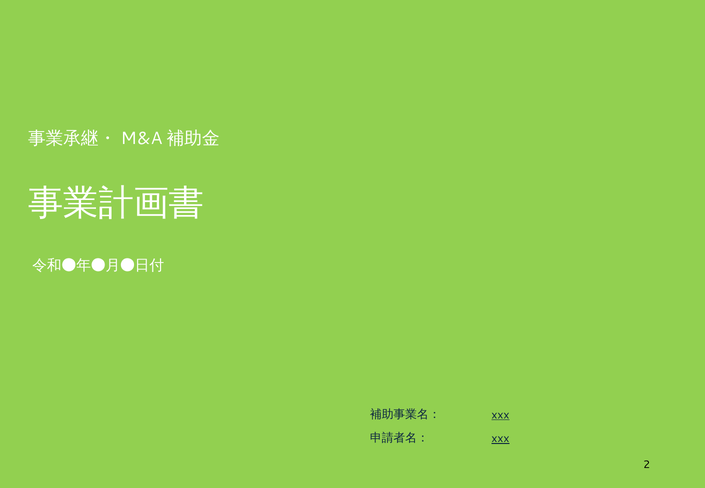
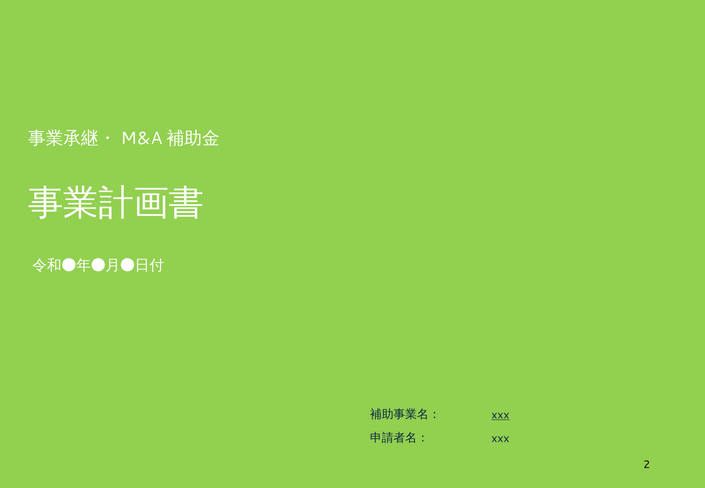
xxx at (500, 438) underline: present -> none
